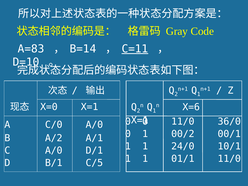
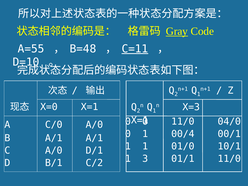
Gray underline: none -> present
A=83: A=83 -> A=55
B=14: B=14 -> B=48
X=6: X=6 -> X=3
36/0: 36/0 -> 04/0
00/2: 00/2 -> 00/4
B A/2: A/2 -> A/1
24/0: 24/0 -> 01/0
1 at (145, 159): 1 -> 3
C/5: C/5 -> C/2
